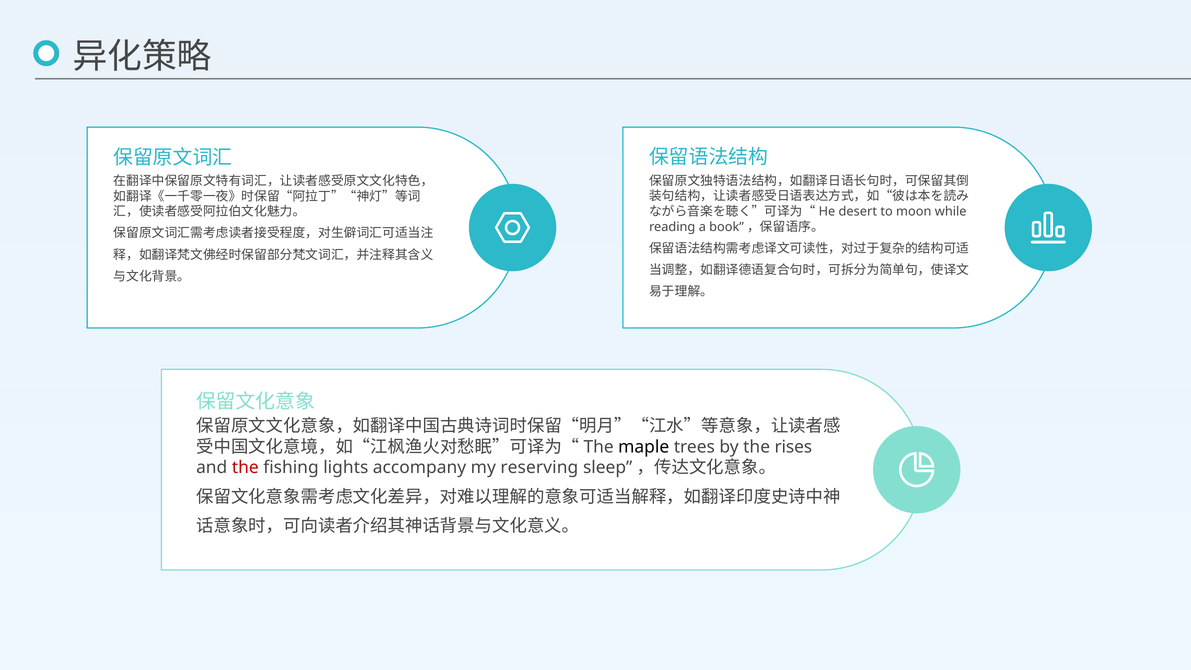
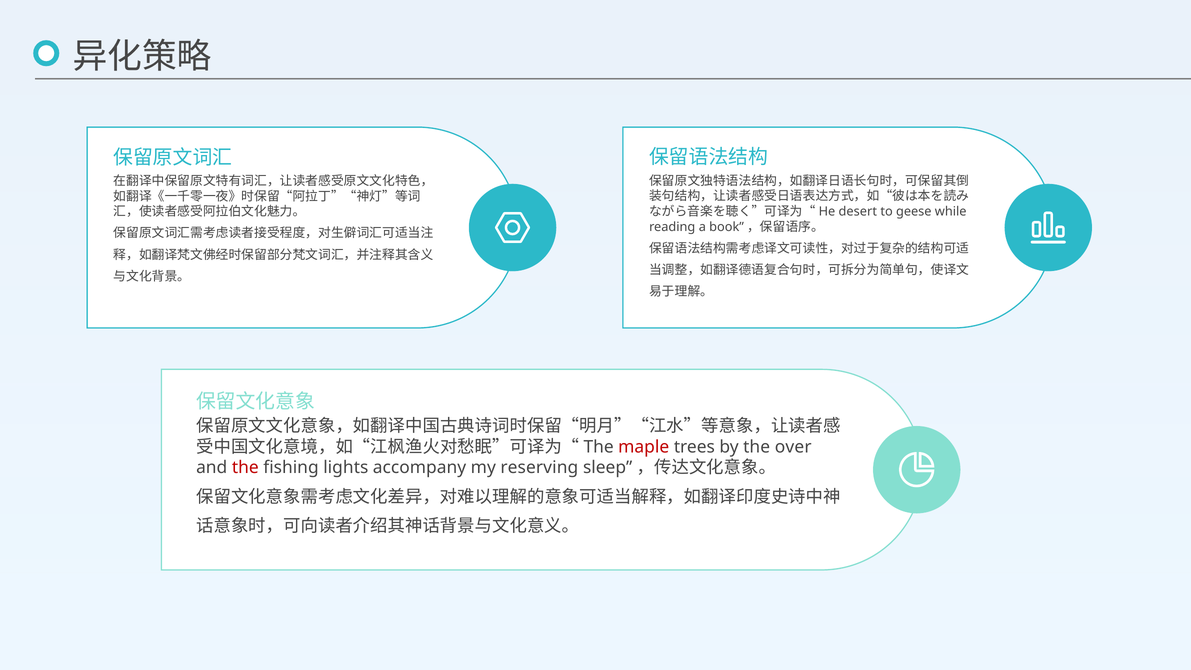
moon: moon -> geese
maple colour: black -> red
rises: rises -> over
